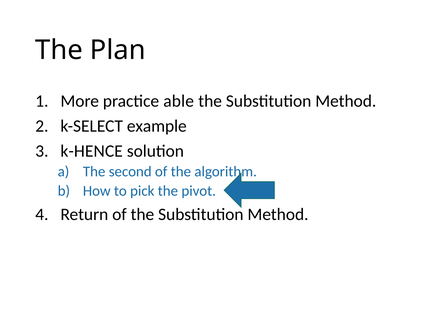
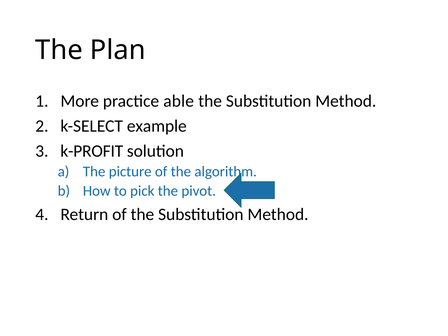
k-HENCE: k-HENCE -> k-PROFIT
second: second -> picture
